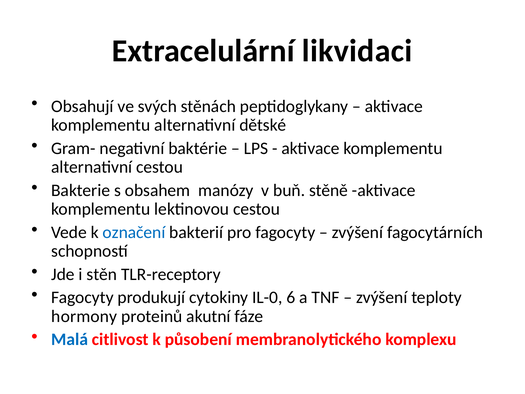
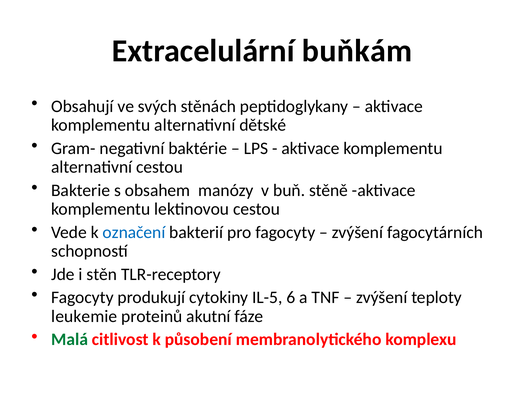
likvidaci: likvidaci -> buňkám
IL-0: IL-0 -> IL-5
hormony: hormony -> leukemie
Malá colour: blue -> green
